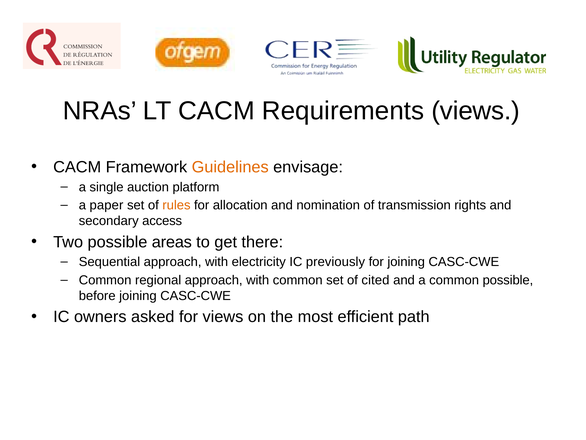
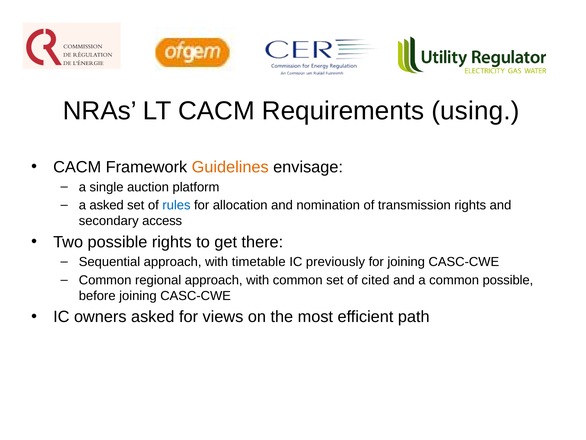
Requirements views: views -> using
a paper: paper -> asked
rules colour: orange -> blue
possible areas: areas -> rights
electricity: electricity -> timetable
